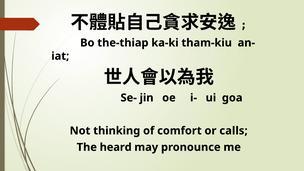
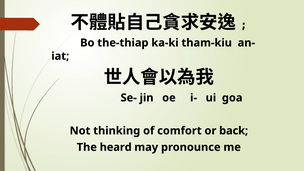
calls: calls -> back
